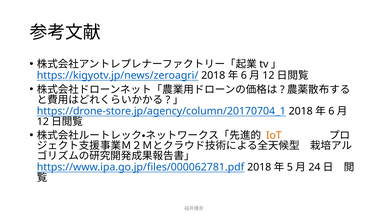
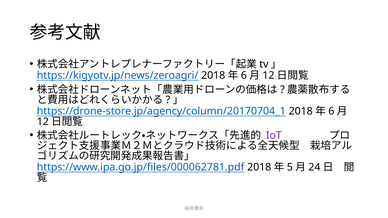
IoT colour: orange -> purple
